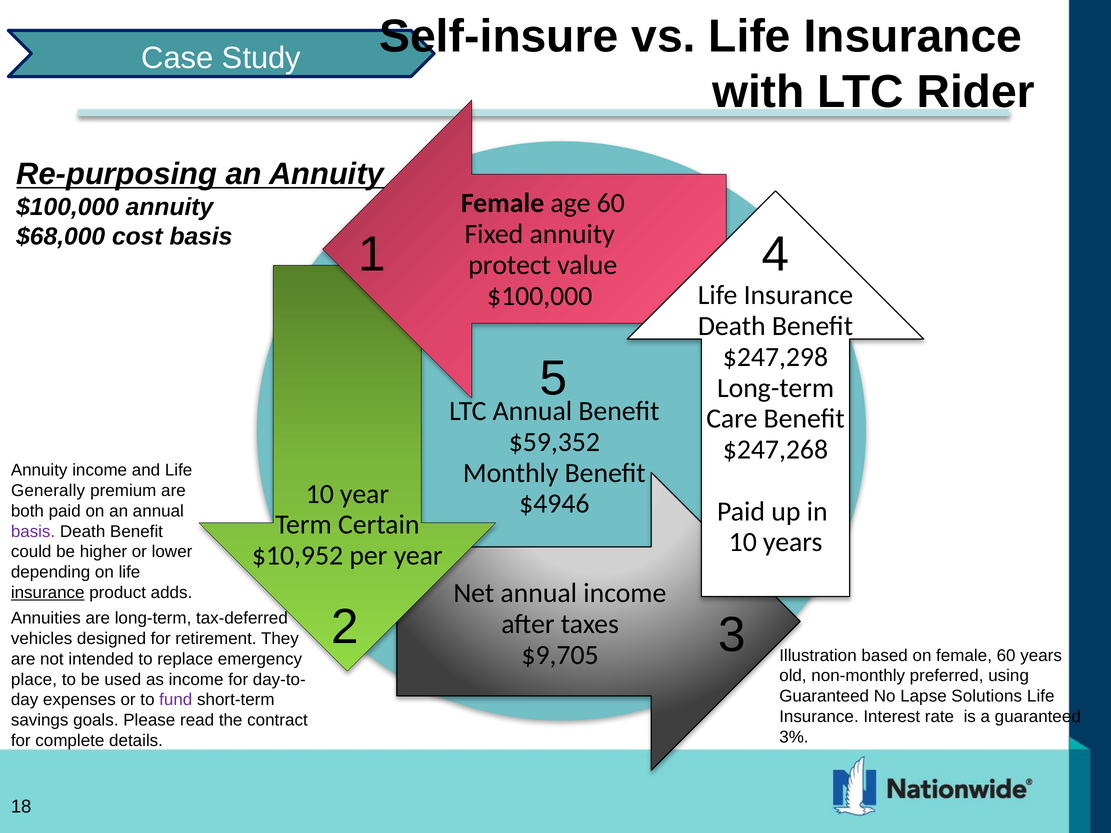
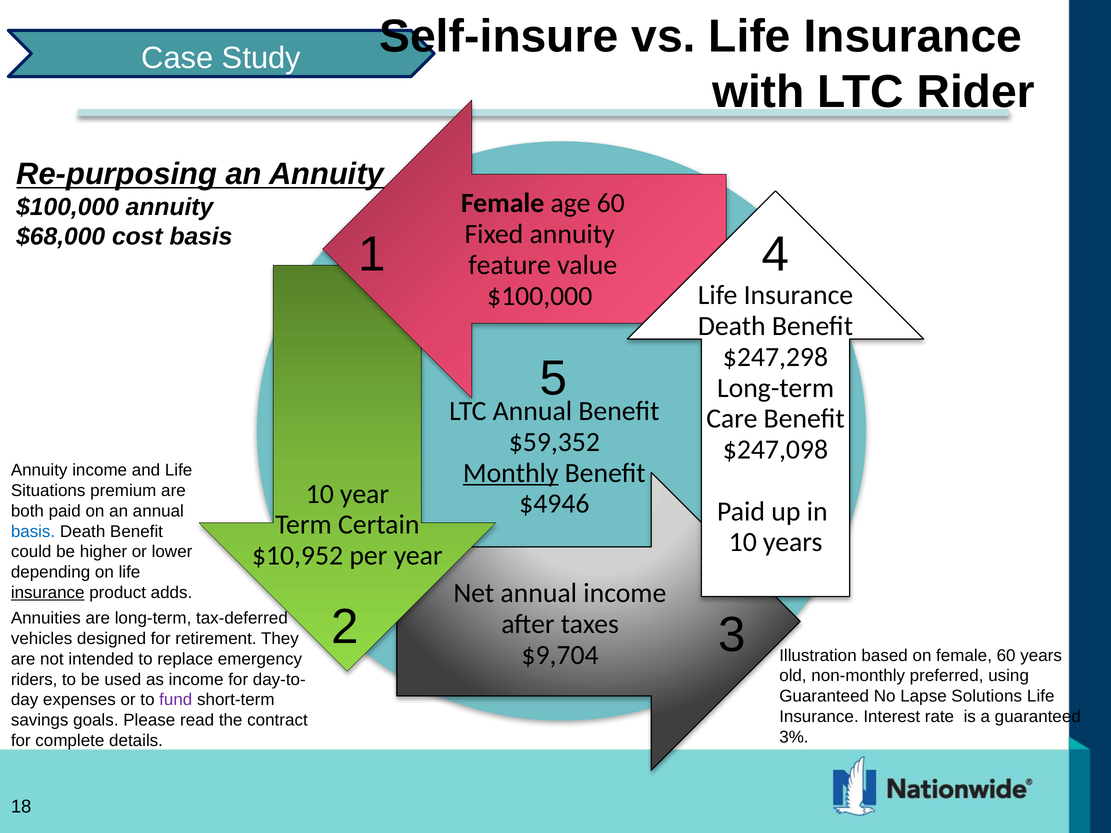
protect: protect -> feature
$247,268: $247,268 -> $247,098
Monthly underline: none -> present
Generally: Generally -> Situations
basis at (33, 532) colour: purple -> blue
$9,705: $9,705 -> $9,704
place: place -> riders
